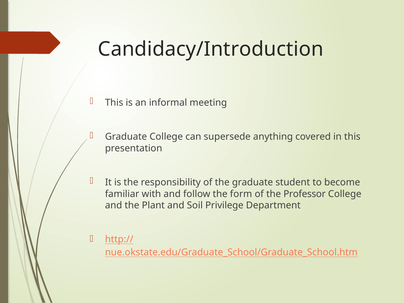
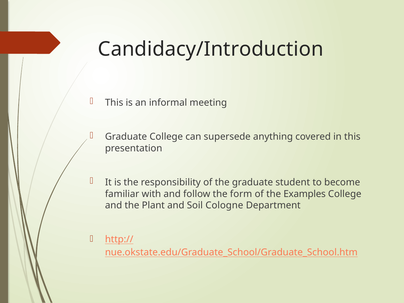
Professor: Professor -> Examples
Privilege: Privilege -> Cologne
